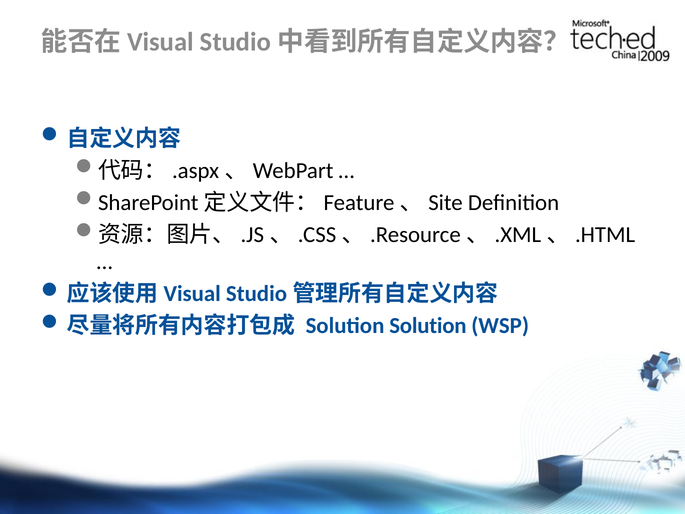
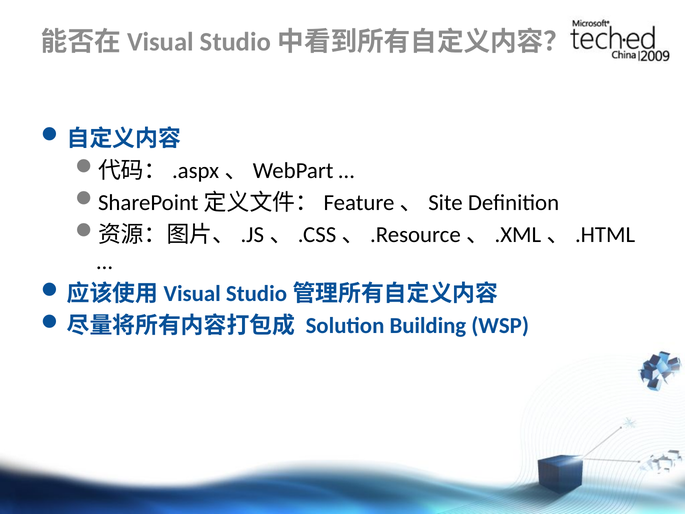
Solution Solution: Solution -> Building
